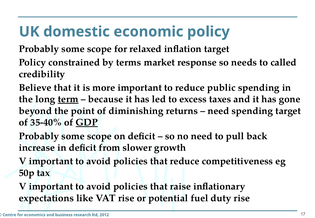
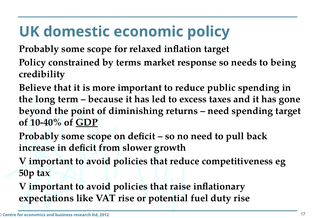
called: called -> being
term underline: present -> none
35-40%: 35-40% -> 10-40%
